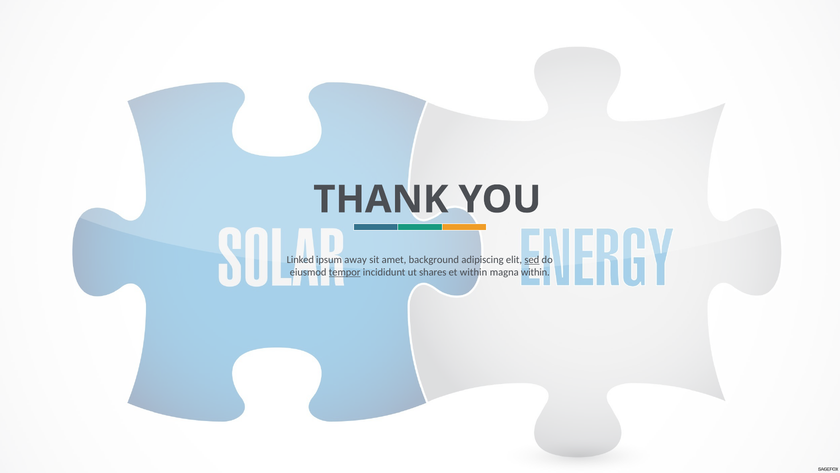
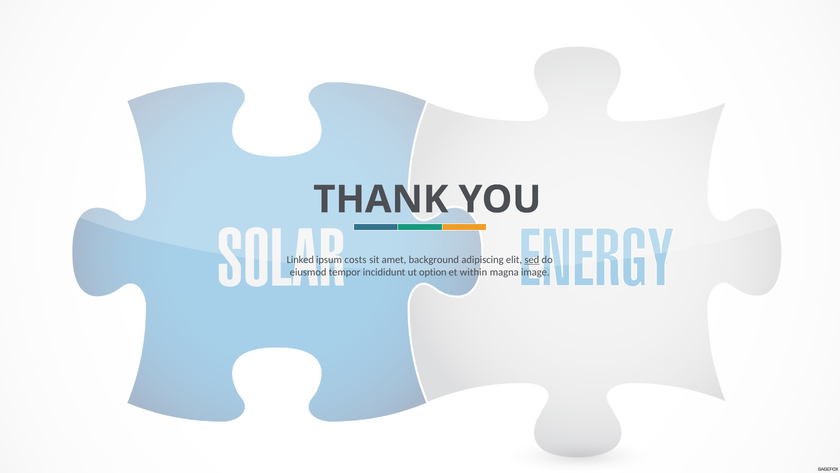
away: away -> costs
tempor underline: present -> none
shares: shares -> option
magna within: within -> image
